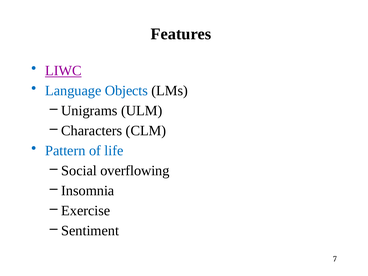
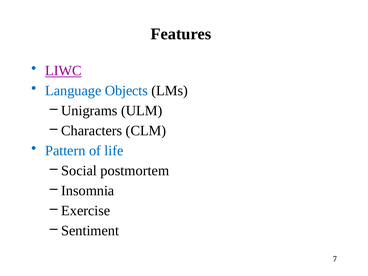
overflowing: overflowing -> postmortem
